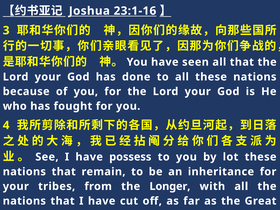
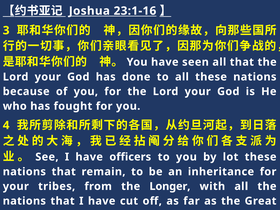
possess: possess -> officers
